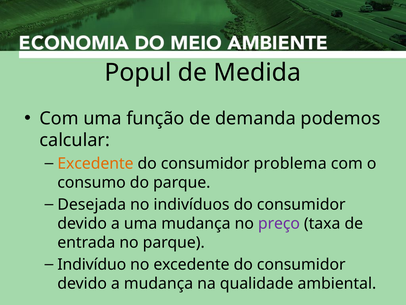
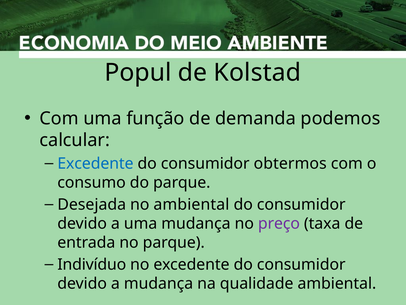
Medida: Medida -> Kolstad
Excedente at (95, 163) colour: orange -> blue
problema: problema -> obtermos
no indivíduos: indivíduos -> ambiental
